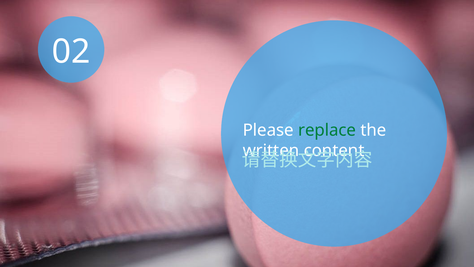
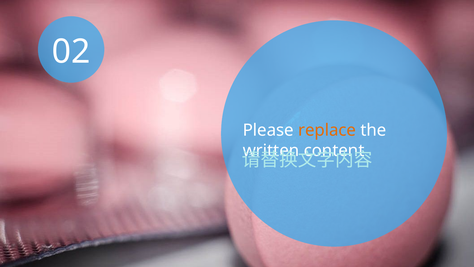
replace colour: green -> orange
